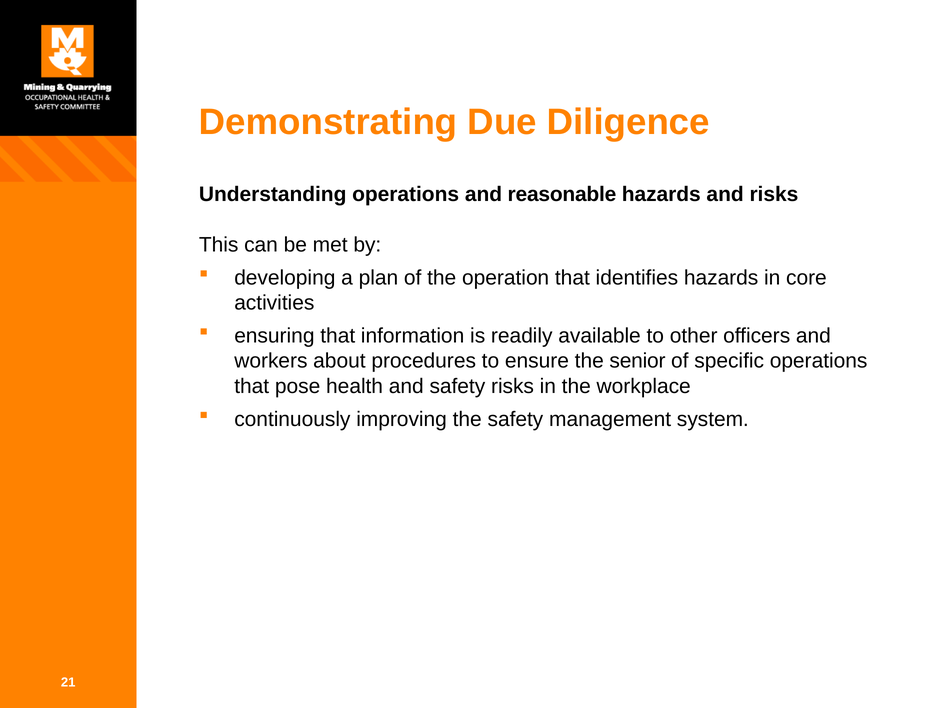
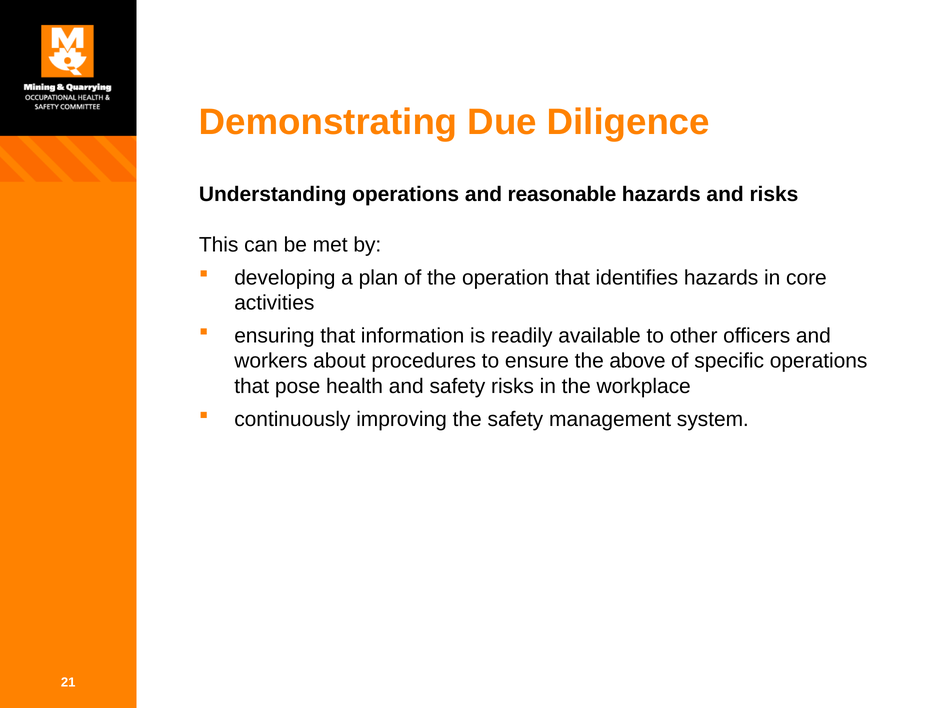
senior: senior -> above
